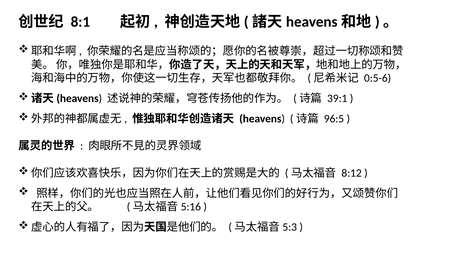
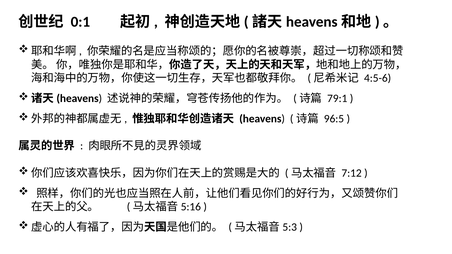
8:1: 8:1 -> 0:1
0:5-6: 0:5-6 -> 4:5-6
39:1: 39:1 -> 79:1
8:12: 8:12 -> 7:12
